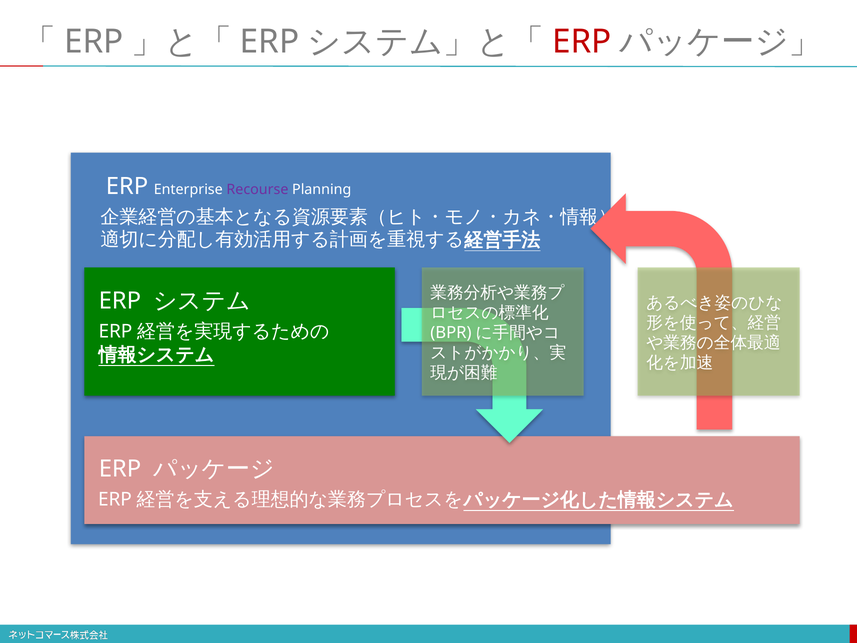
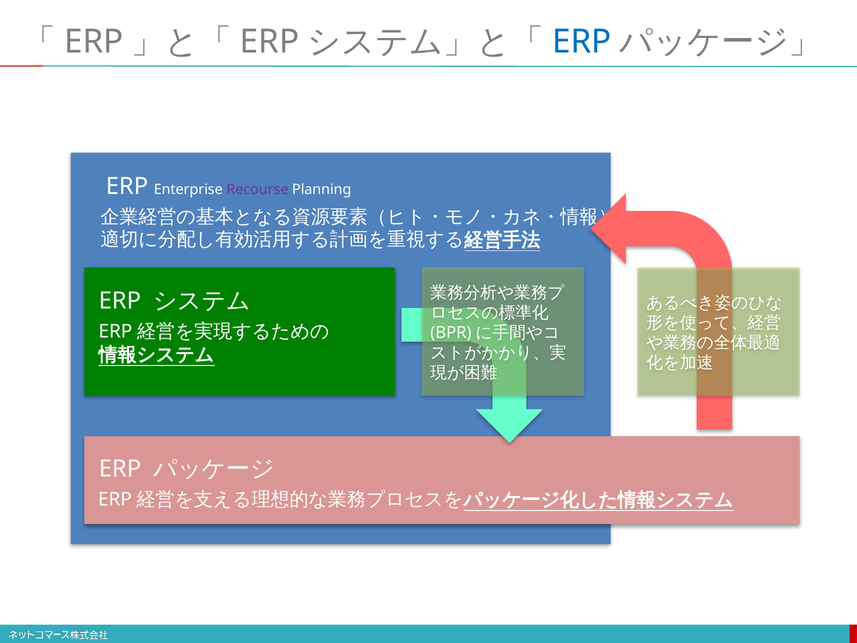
ERP at (582, 42) colour: red -> blue
